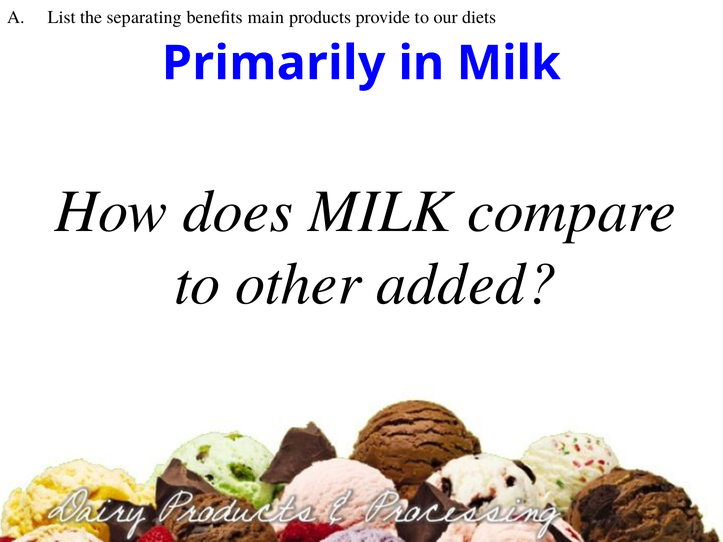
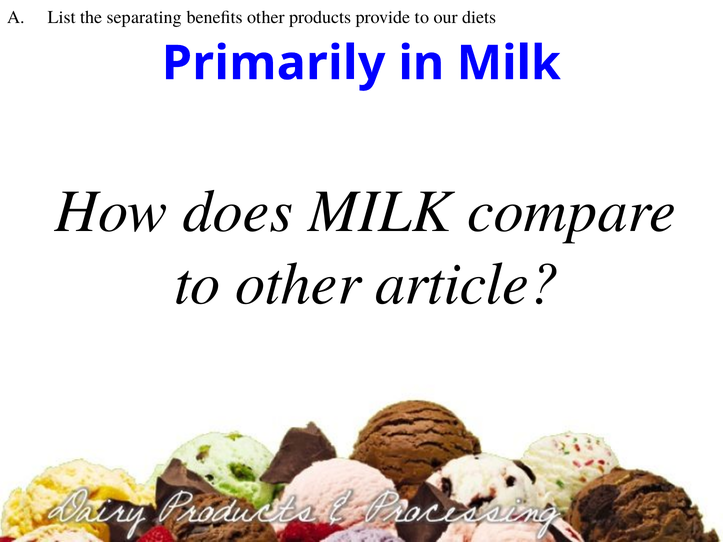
benefits main: main -> other
added: added -> article
